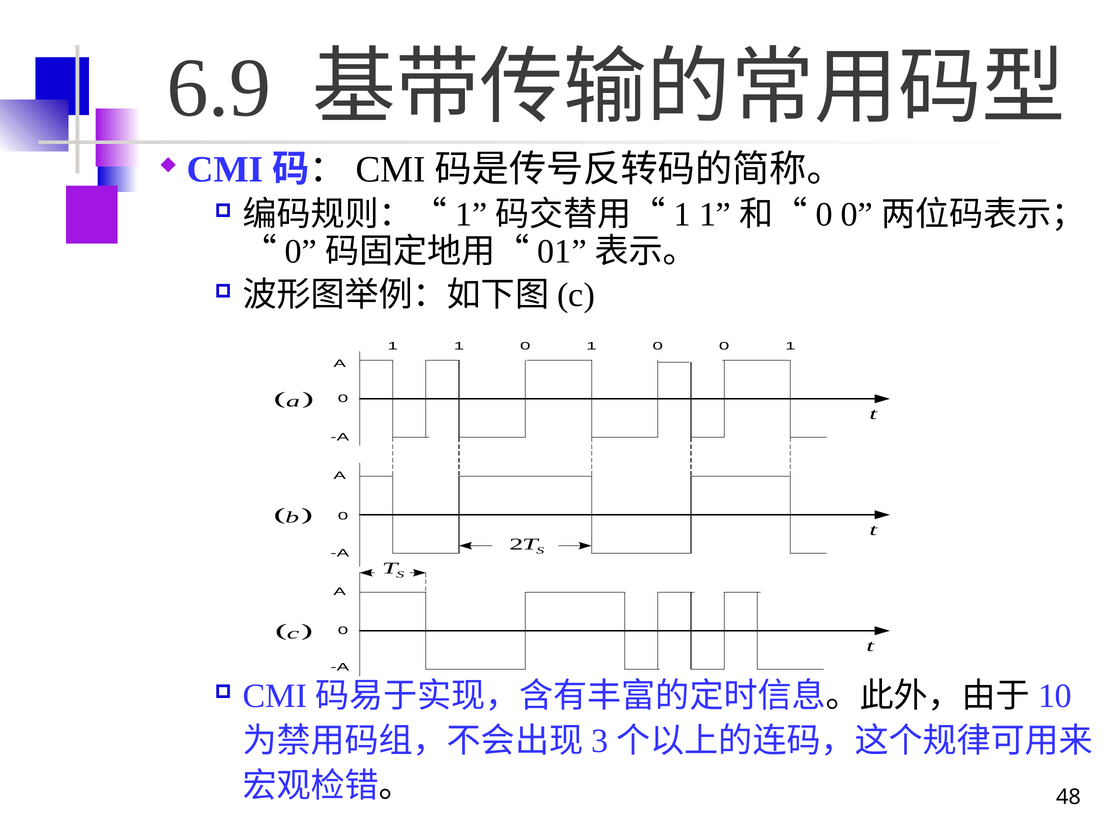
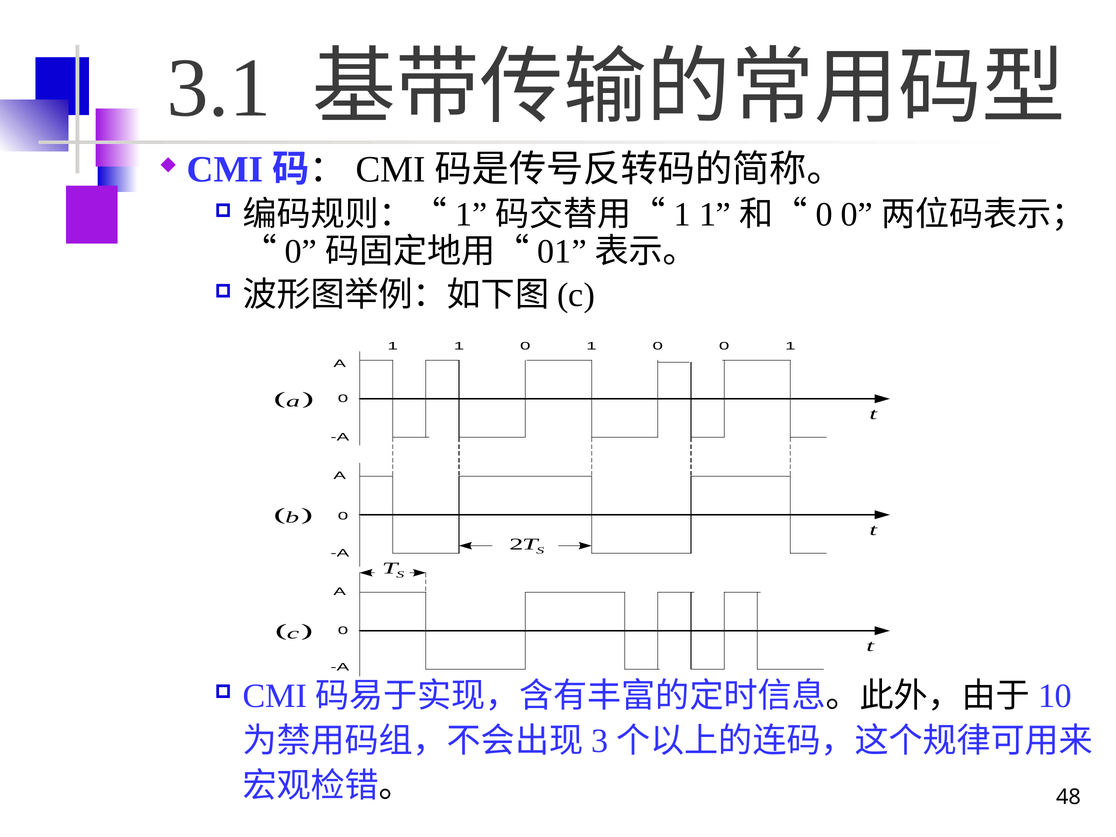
6.9: 6.9 -> 3.1
